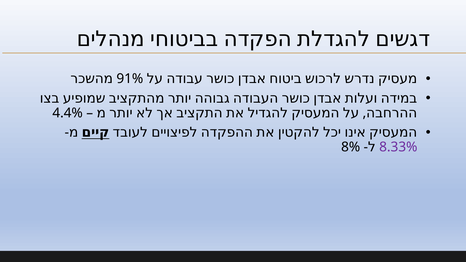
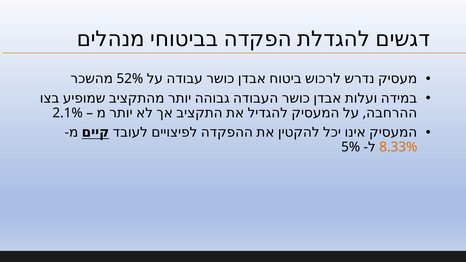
91%: 91% -> 52%
4.4%: 4.4% -> 2.1%
8%: 8% -> 5%
8.33% colour: purple -> orange
